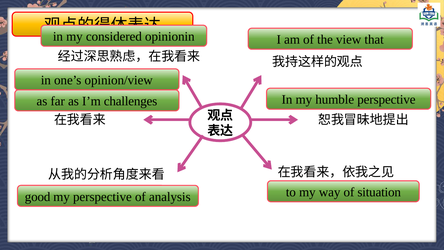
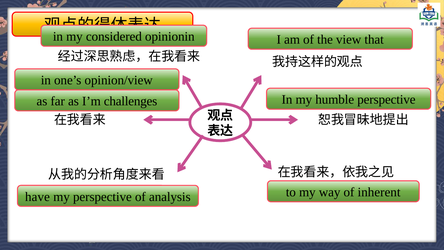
situation: situation -> inherent
good: good -> have
